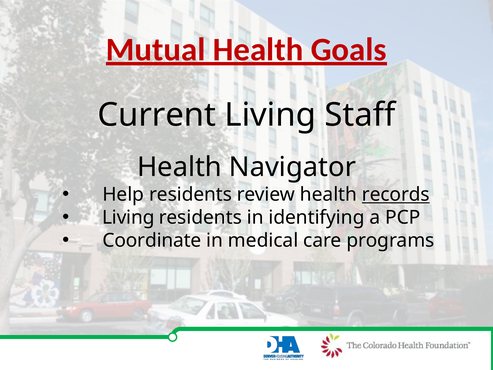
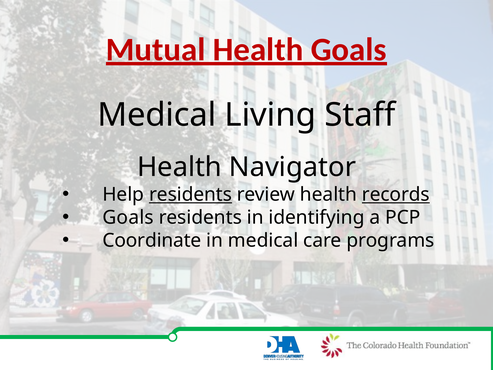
Current at (157, 115): Current -> Medical
residents at (191, 194) underline: none -> present
Living at (128, 217): Living -> Goals
